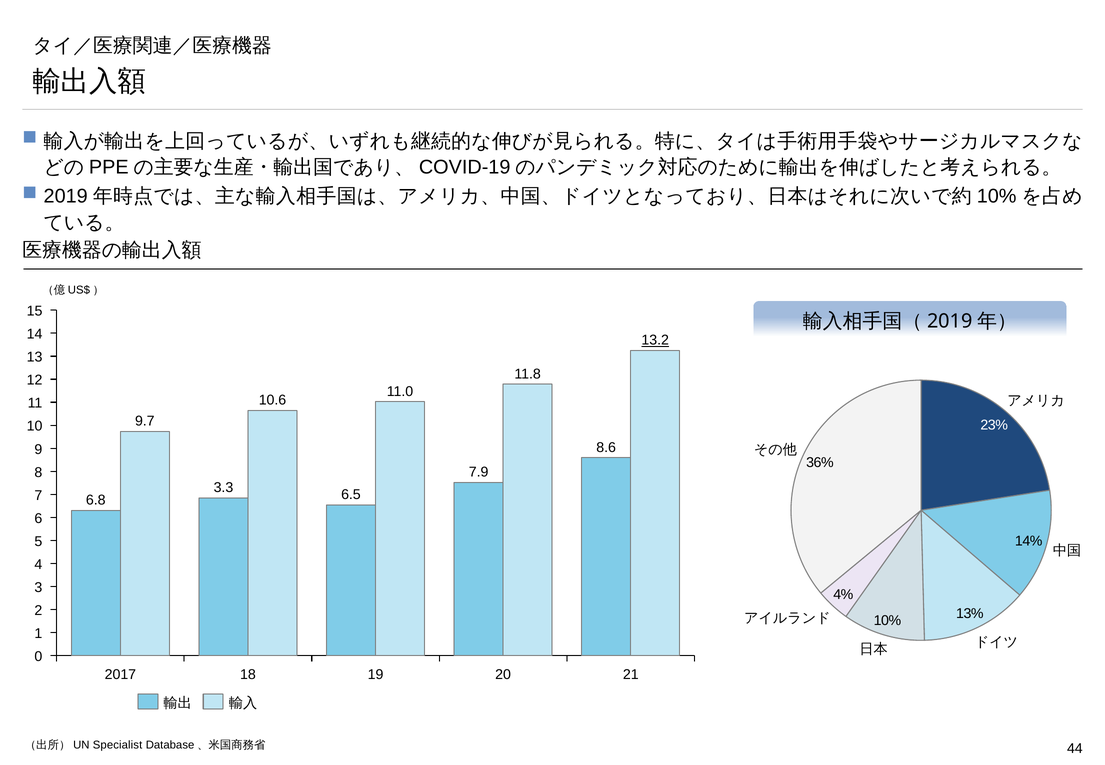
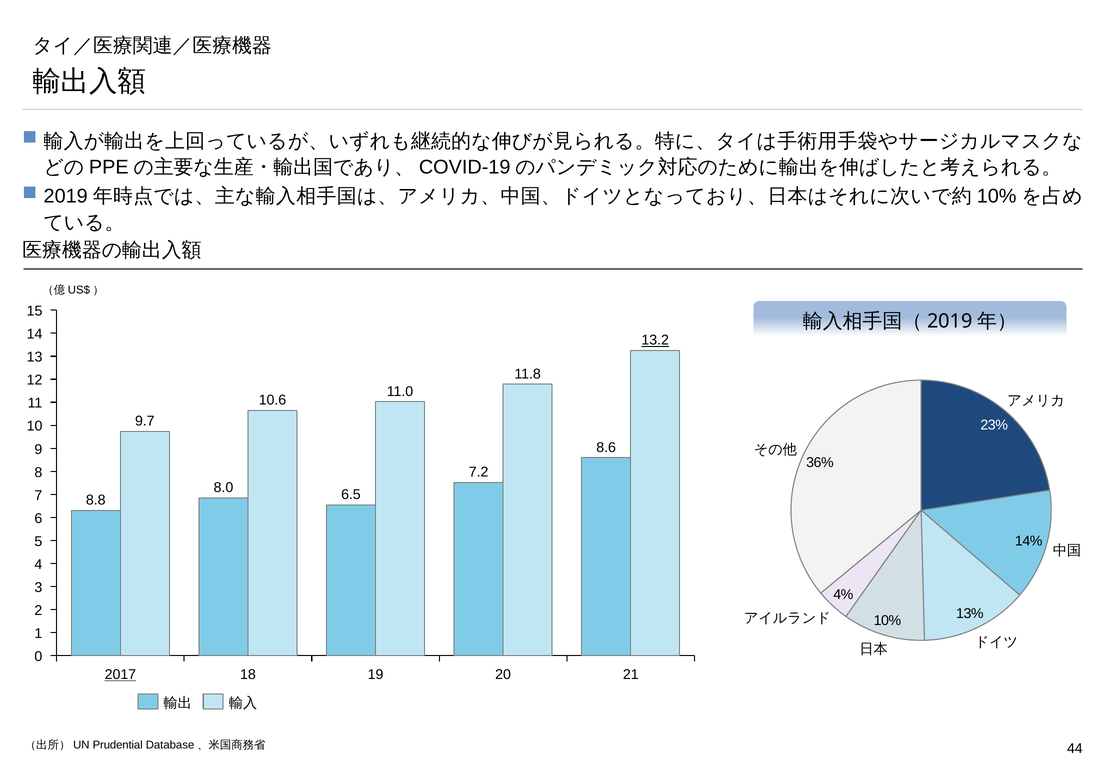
7.9: 7.9 -> 7.2
3.3: 3.3 -> 8.0
6.8: 6.8 -> 8.8
2017 underline: none -> present
Specialist: Specialist -> Prudential
